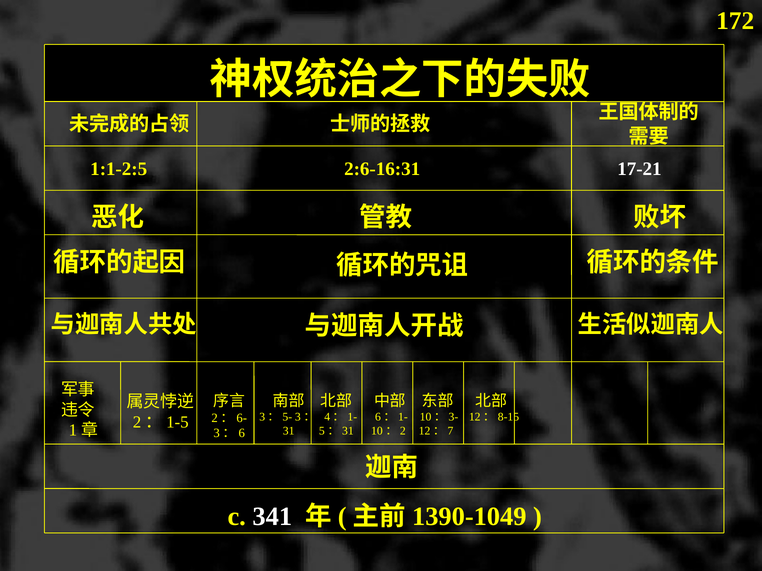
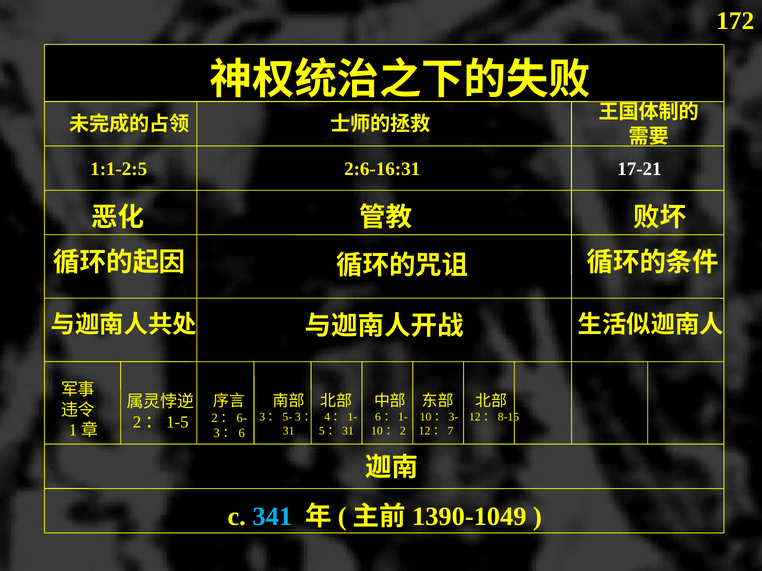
341 colour: white -> light blue
